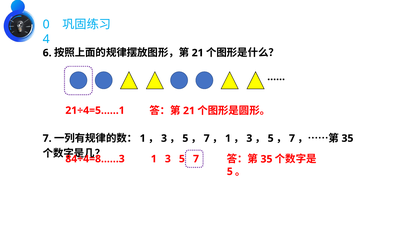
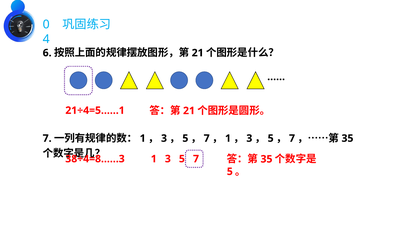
84÷4=8……3: 84÷4=8……3 -> 38÷4=8……3
